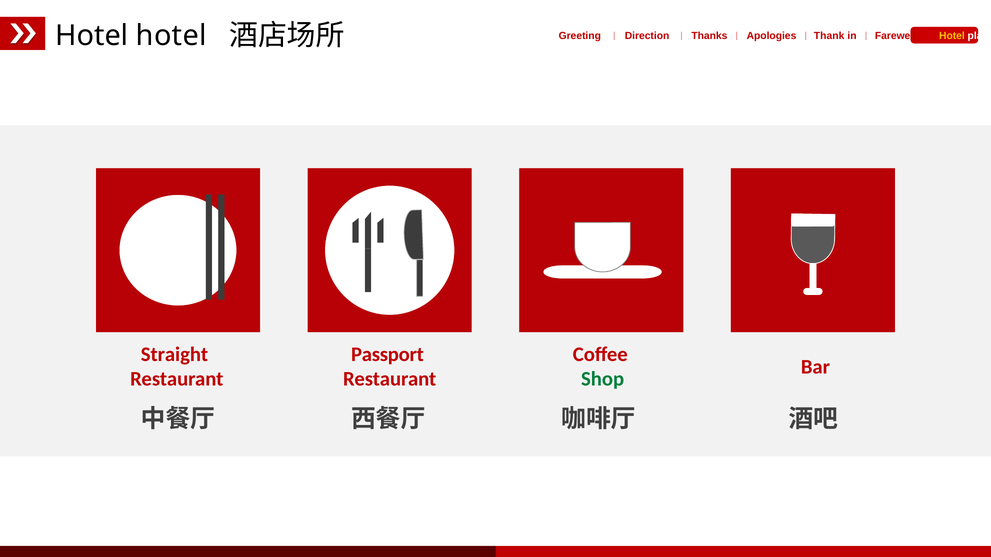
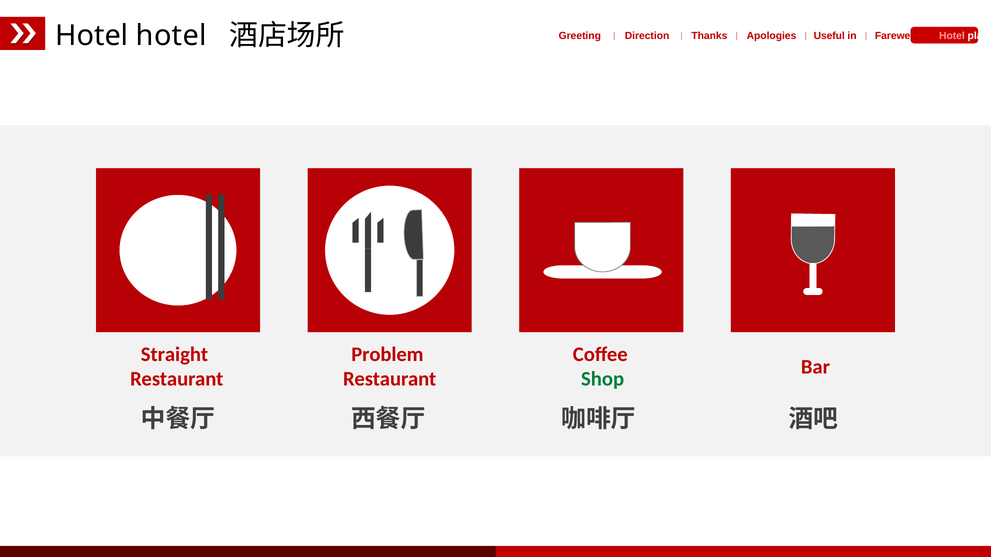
Thank: Thank -> Useful
Hotel at (952, 36) colour: yellow -> pink
Passport: Passport -> Problem
